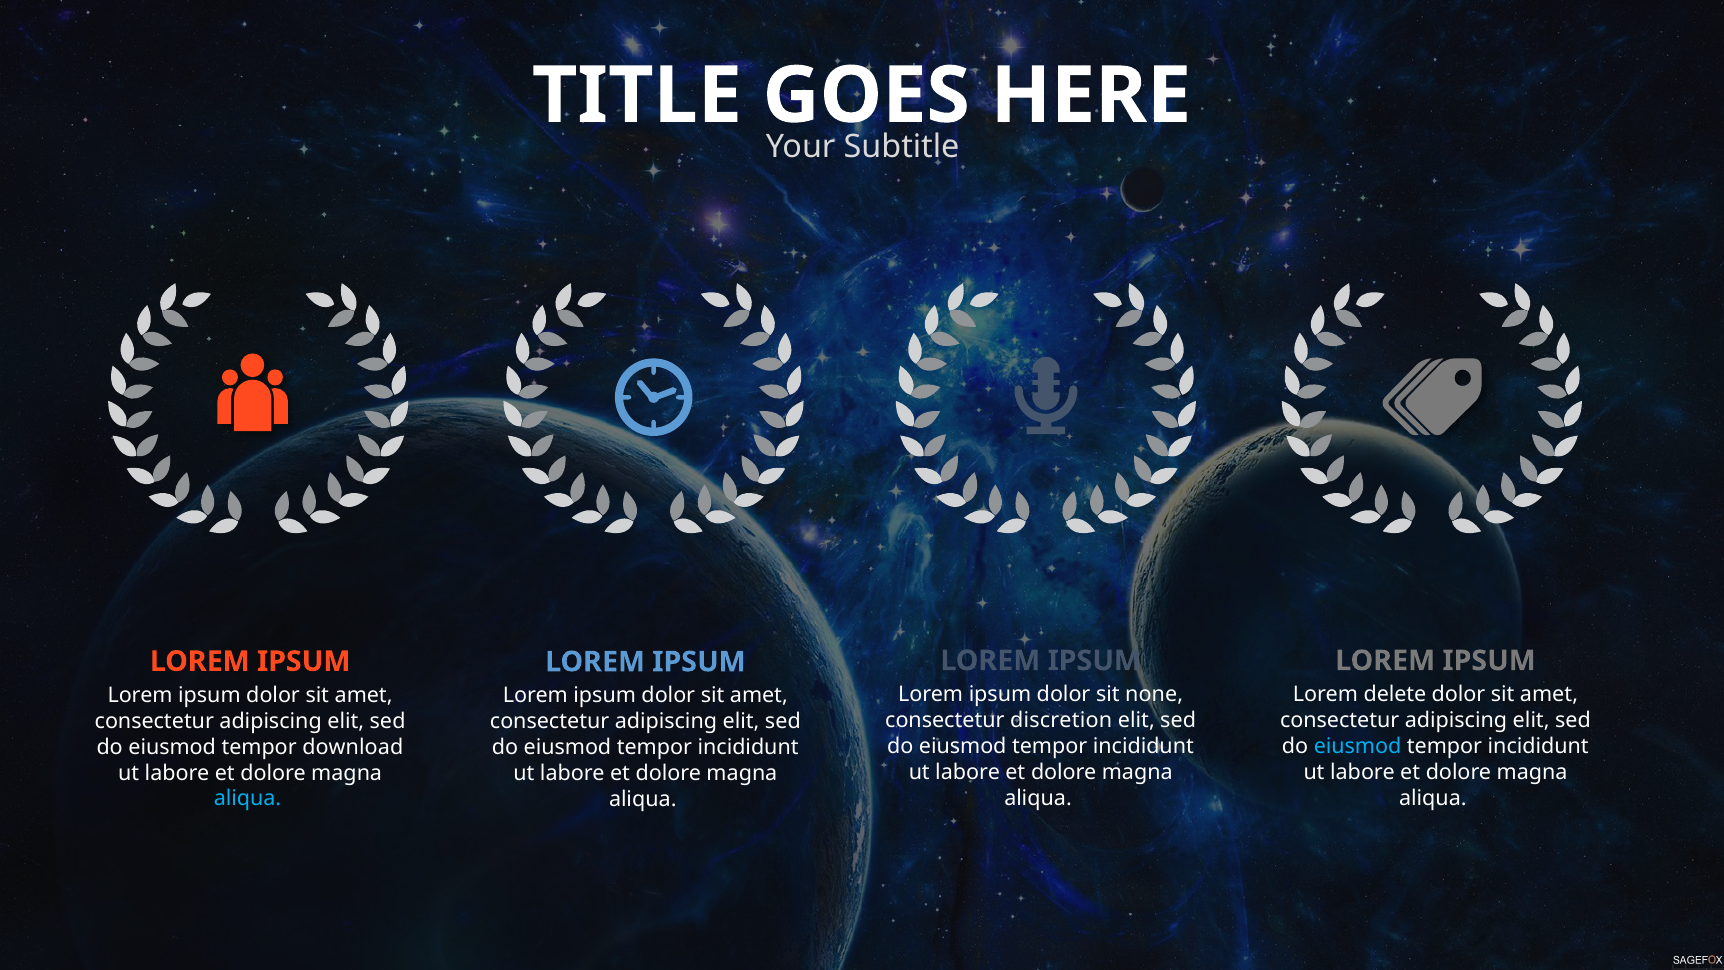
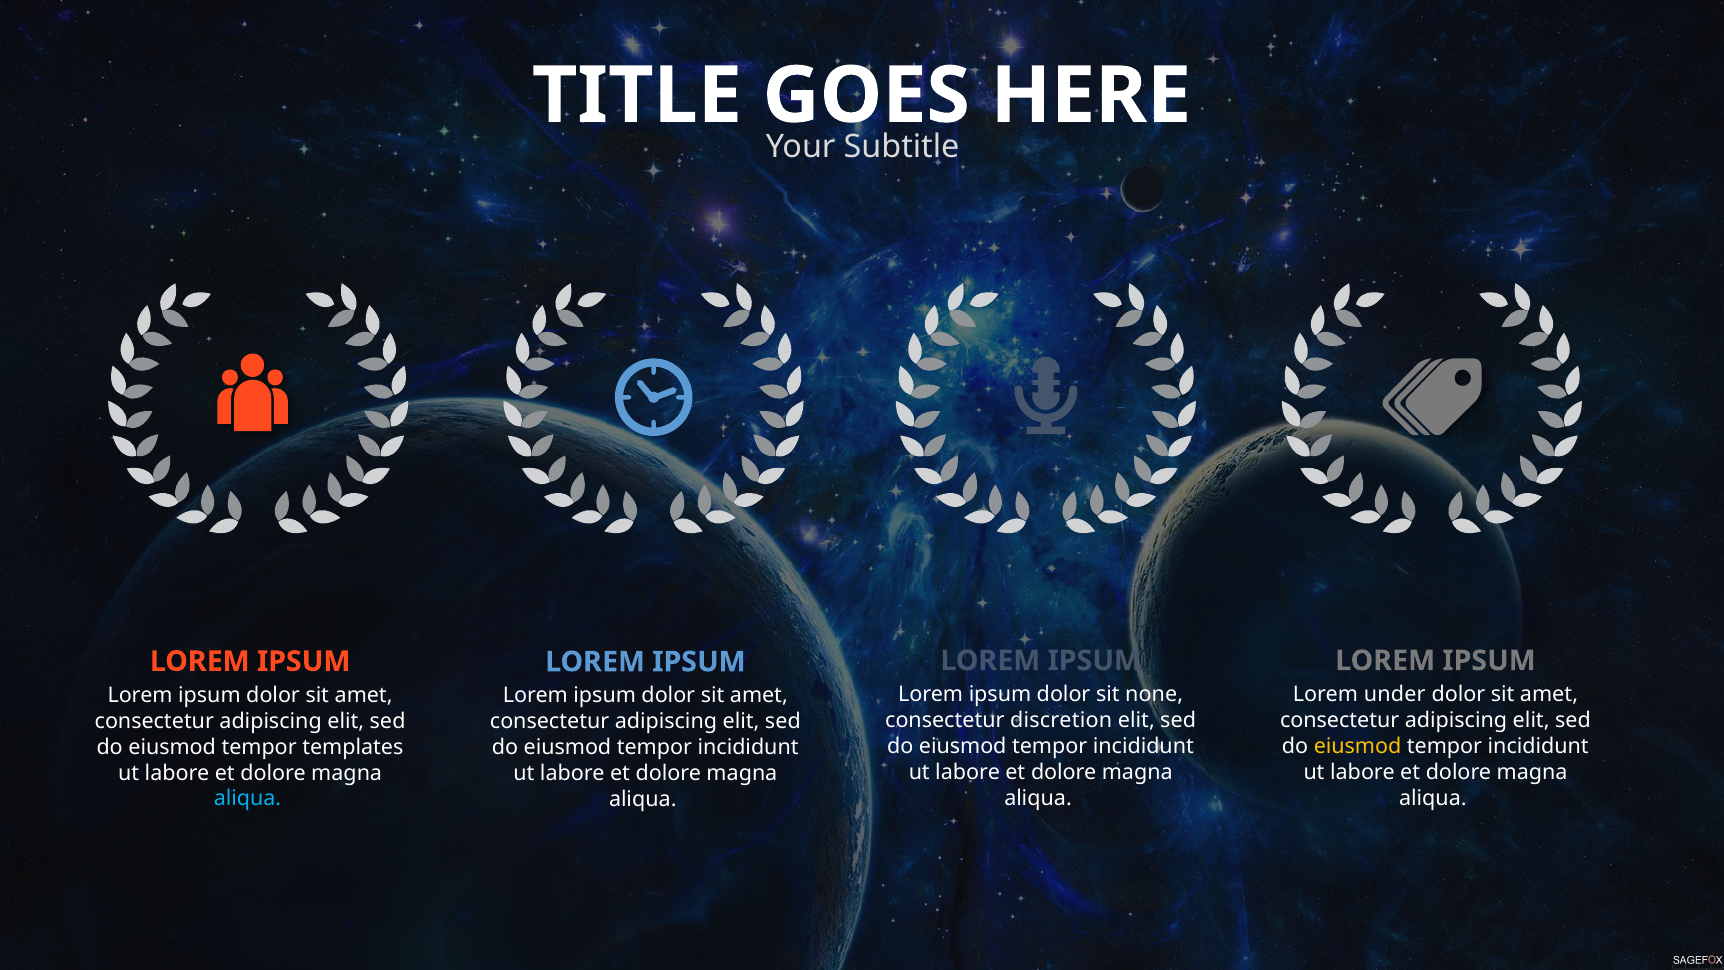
delete: delete -> under
eiusmod at (1358, 746) colour: light blue -> yellow
download: download -> templates
